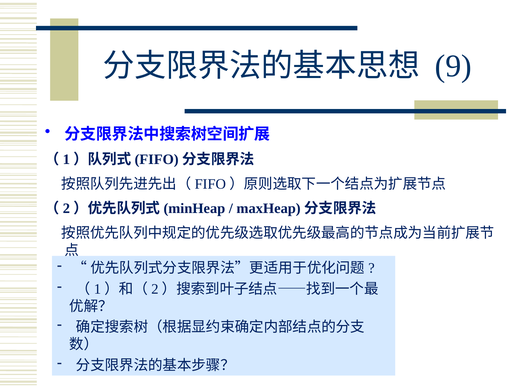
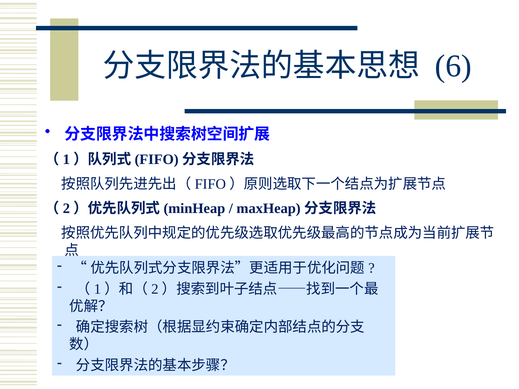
9: 9 -> 6
